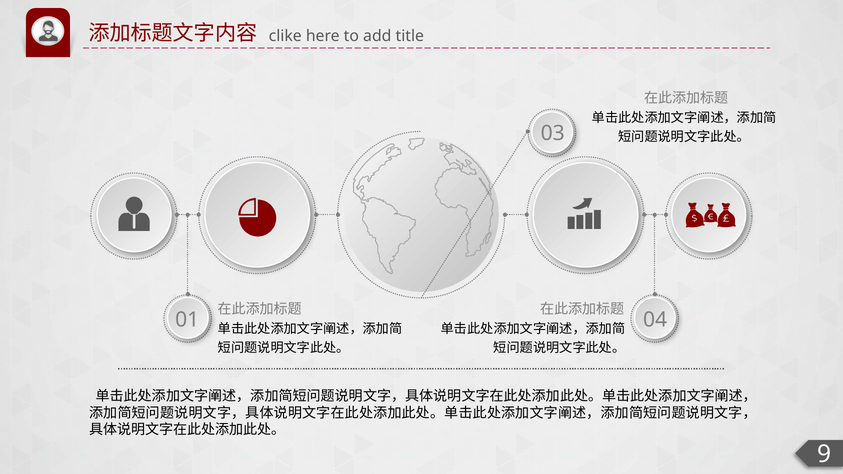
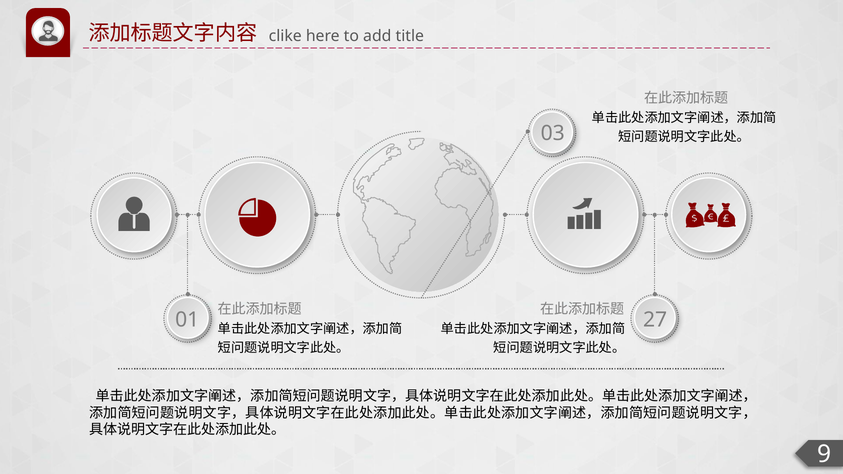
04: 04 -> 27
